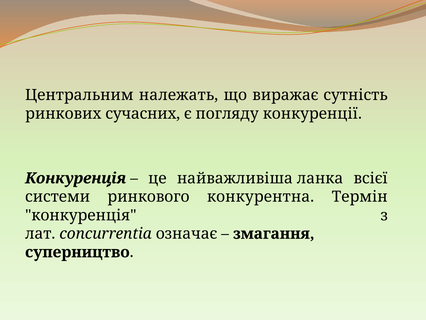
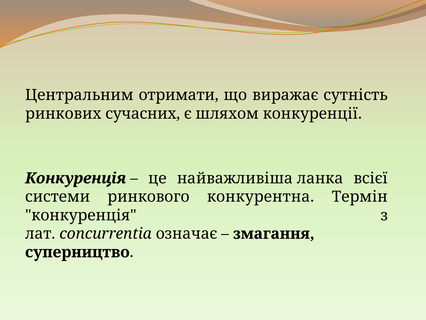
належать: належать -> отримати
погляду: погляду -> шляхом
